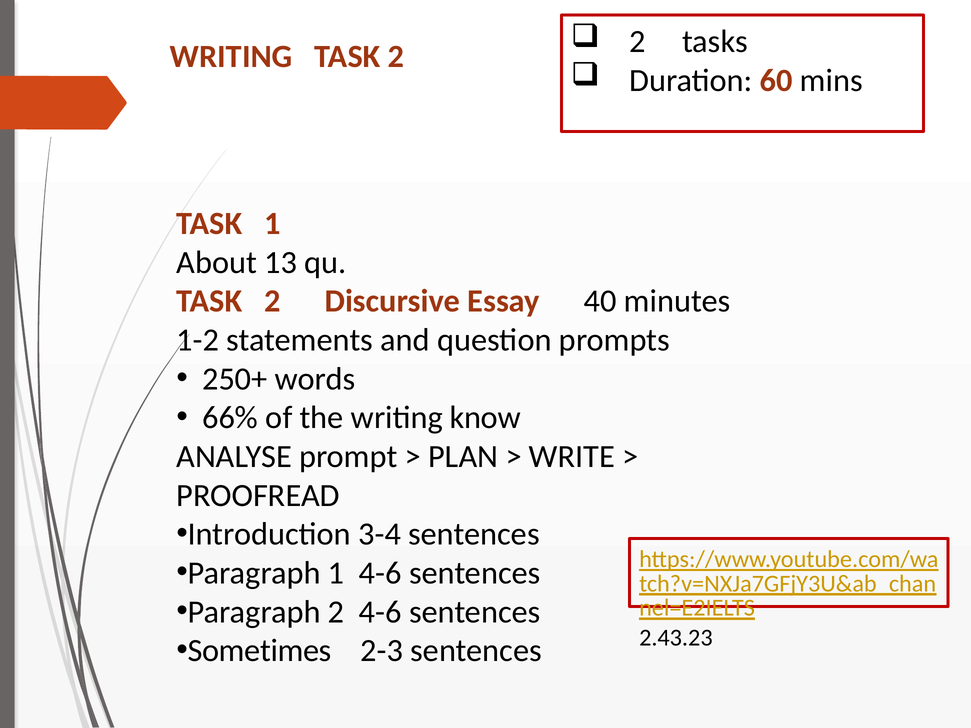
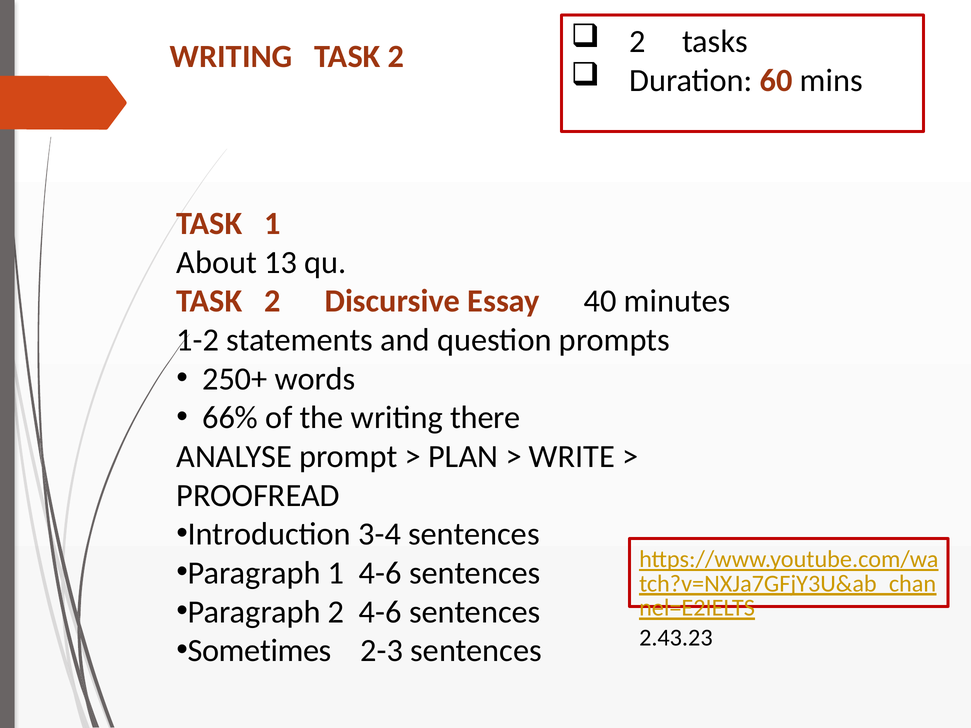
know: know -> there
